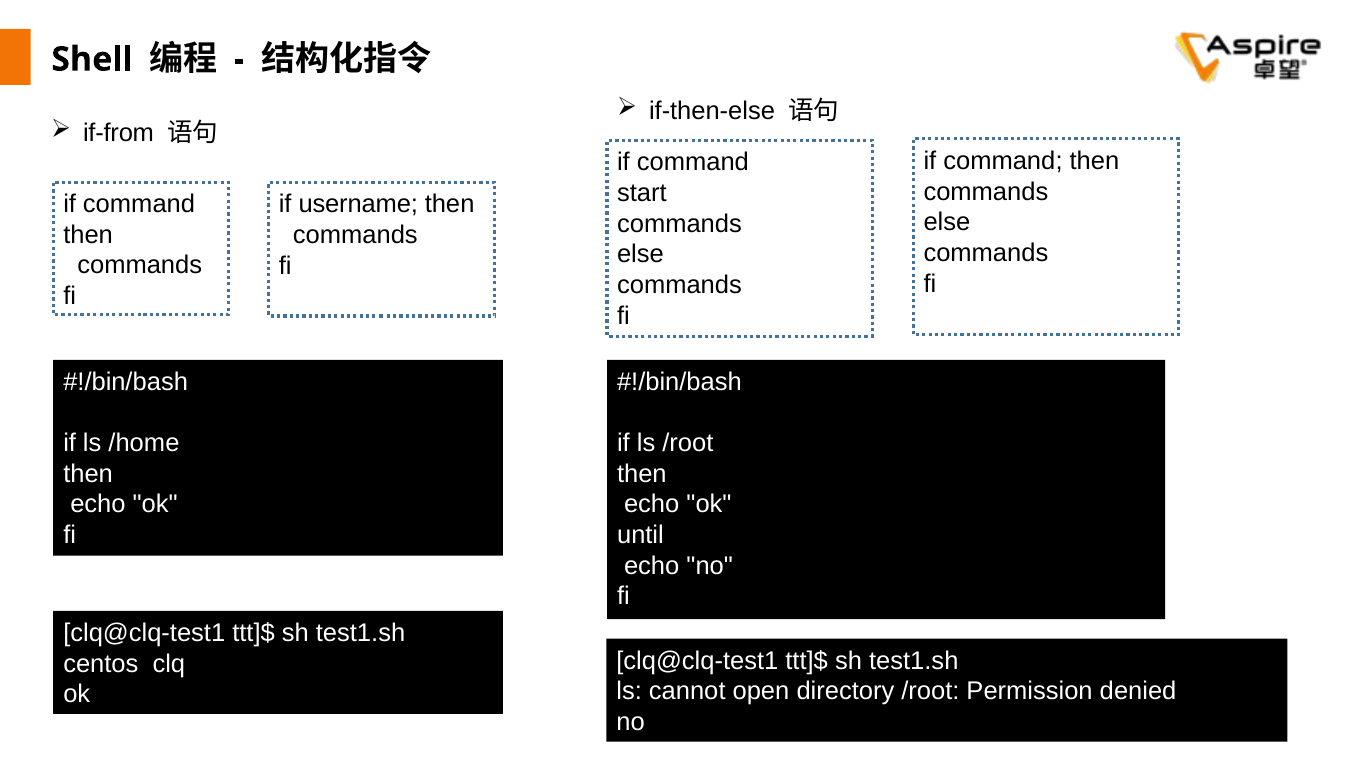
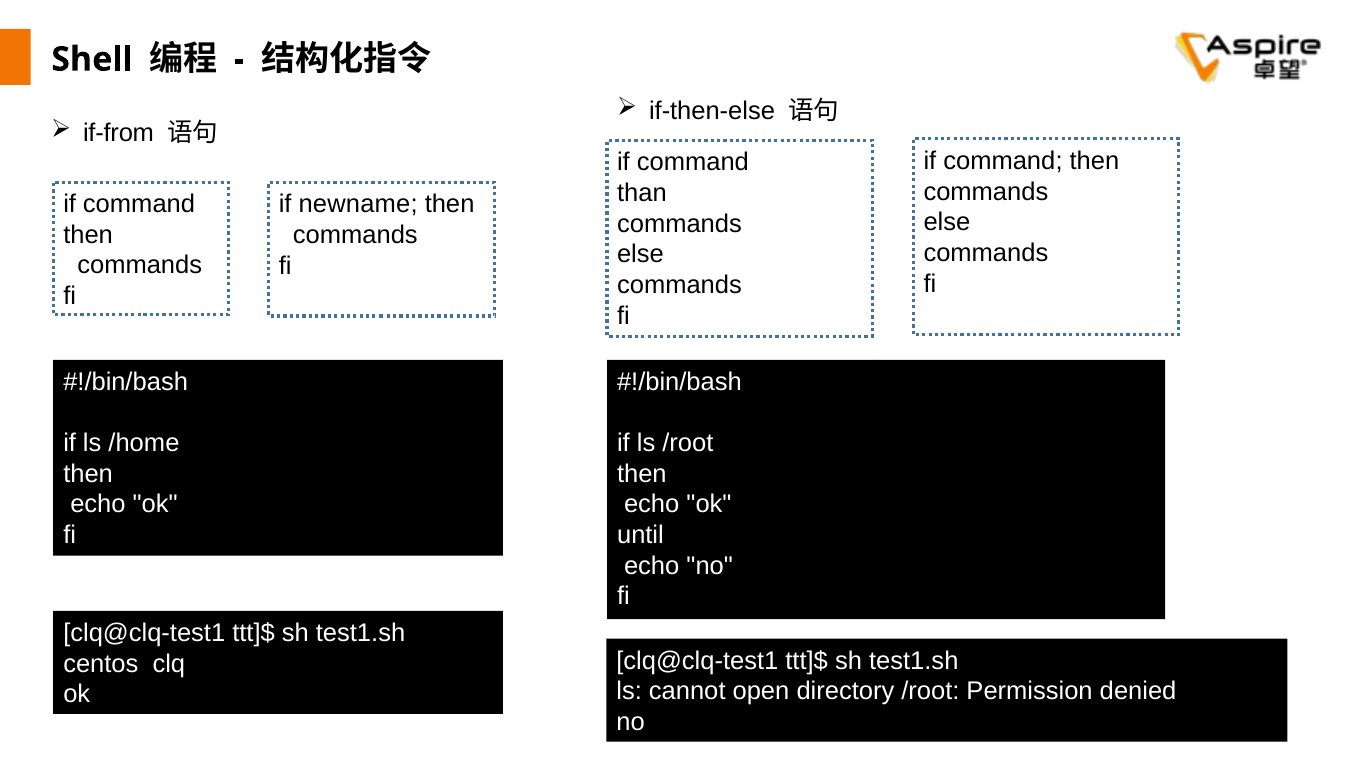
start: start -> than
username: username -> newname
